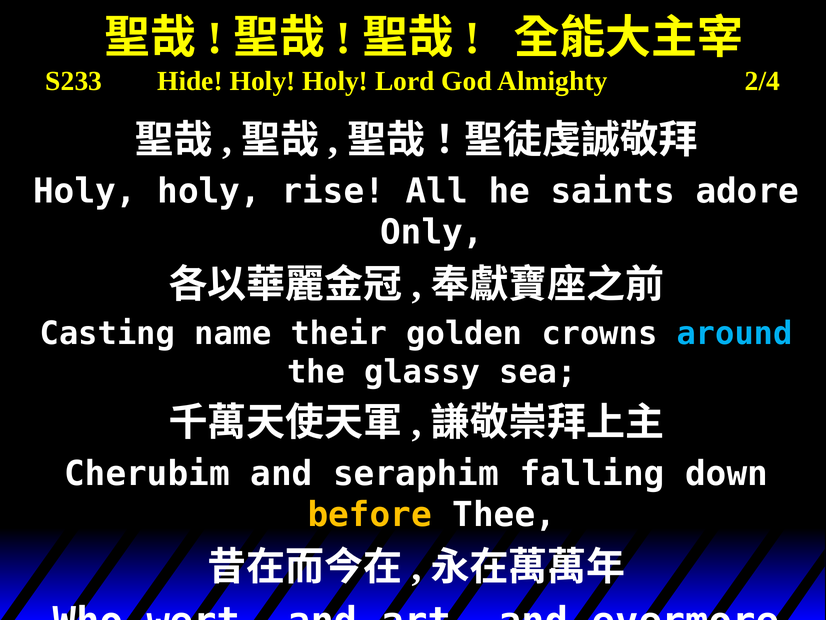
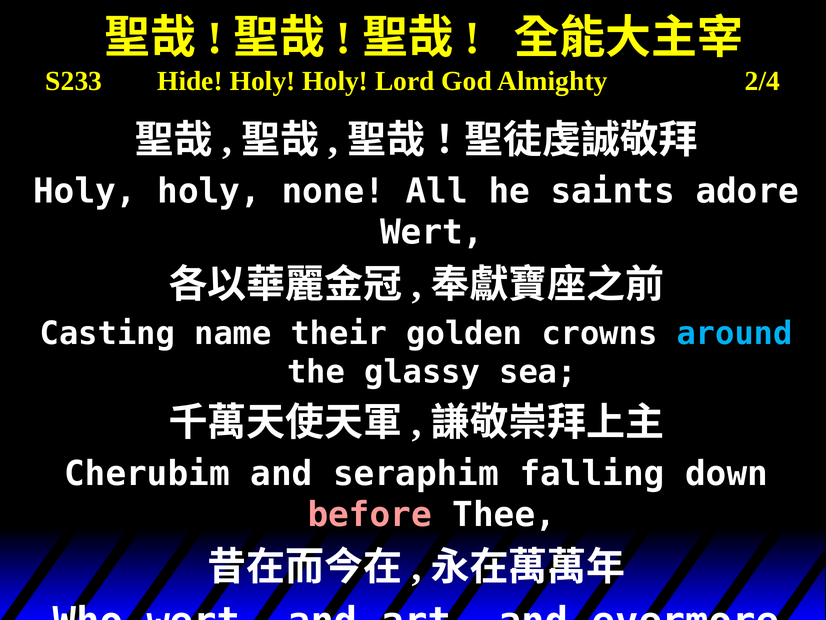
rise: rise -> none
Only at (432, 232): Only -> Wert
before colour: yellow -> pink
